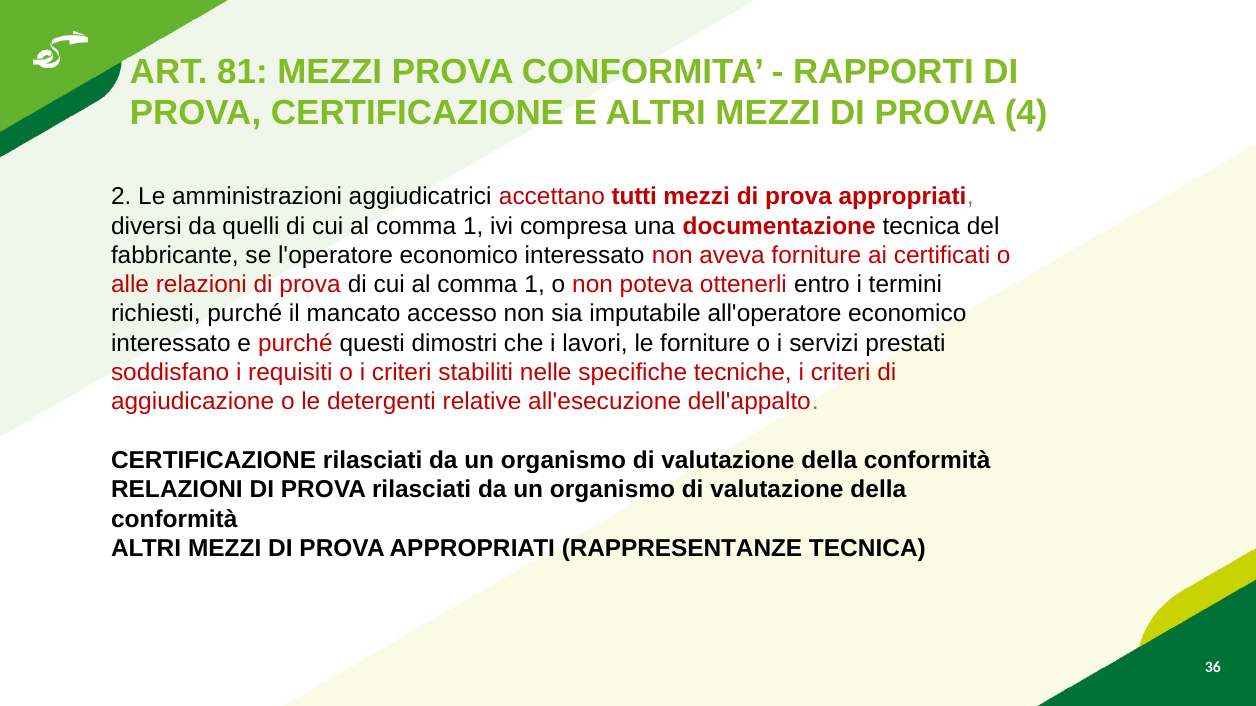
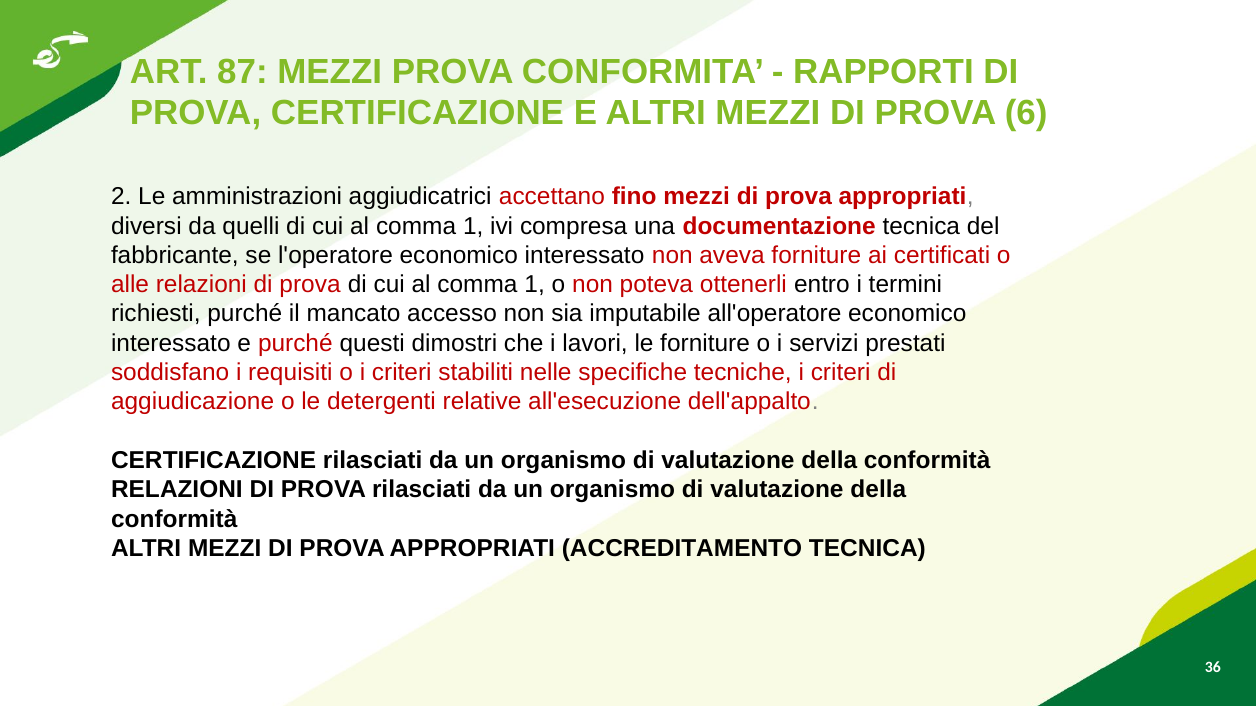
81: 81 -> 87
4: 4 -> 6
tutti: tutti -> fino
RAPPRESENTANZE: RAPPRESENTANZE -> ACCREDITAMENTO
